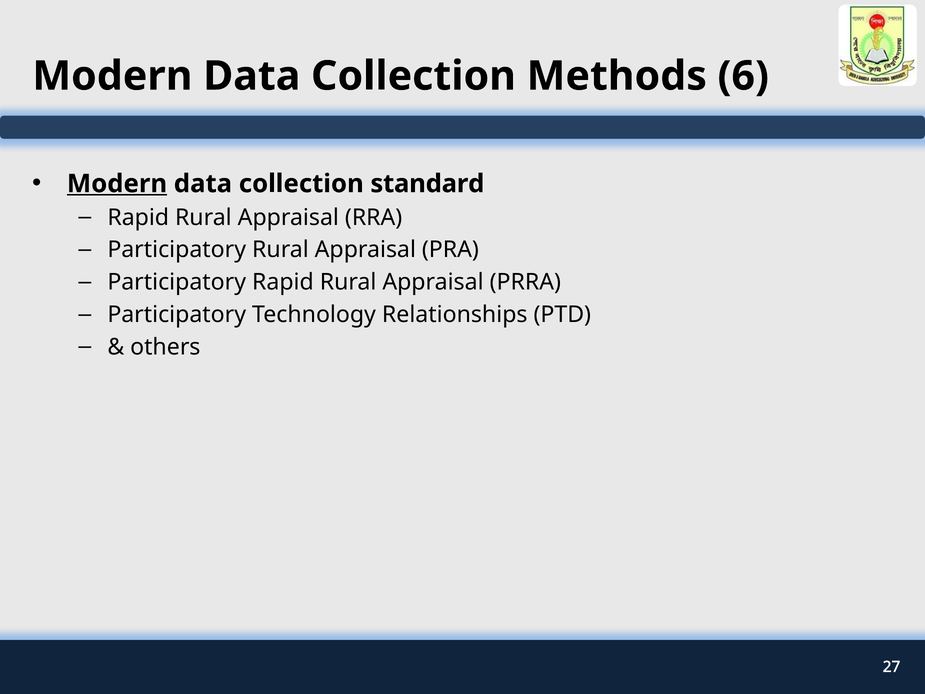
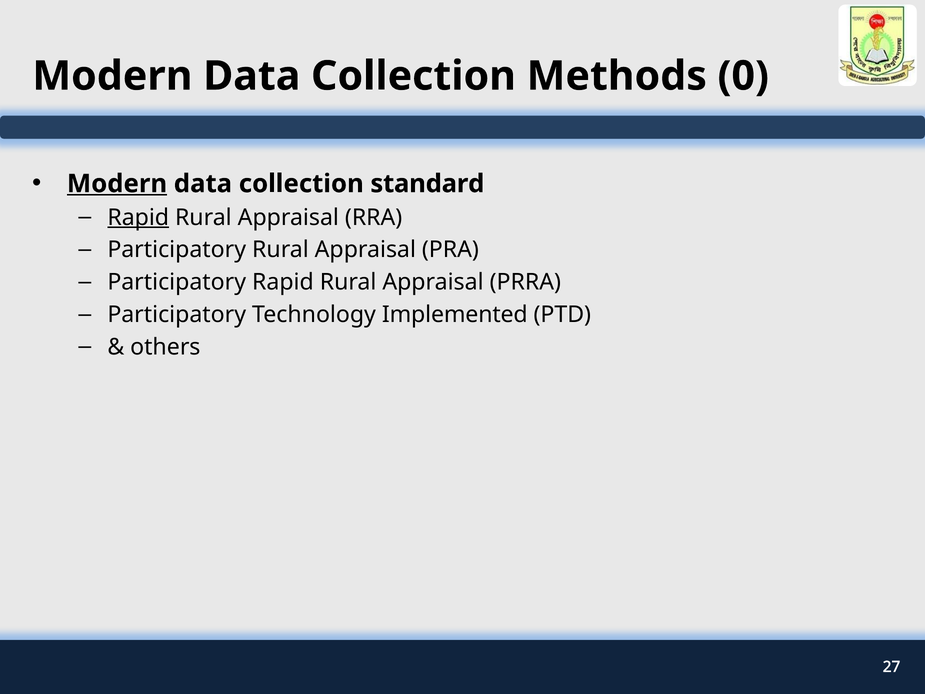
6: 6 -> 0
Rapid at (138, 217) underline: none -> present
Relationships: Relationships -> Implemented
